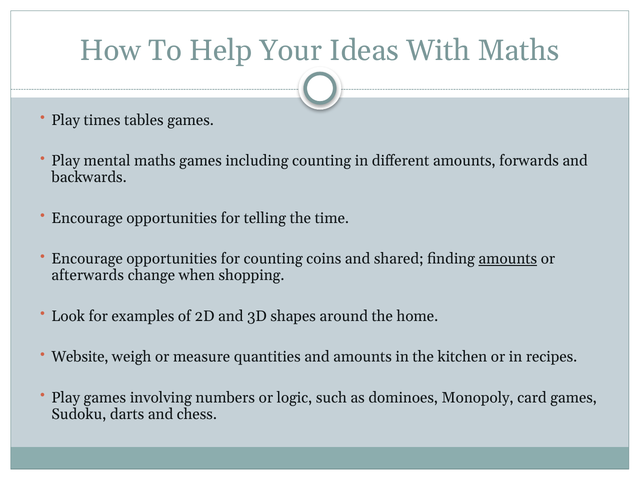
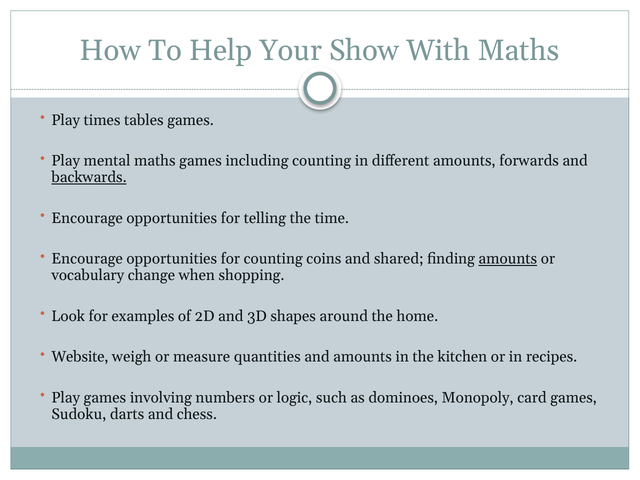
Ideas: Ideas -> Show
backwards underline: none -> present
afterwards: afterwards -> vocabulary
